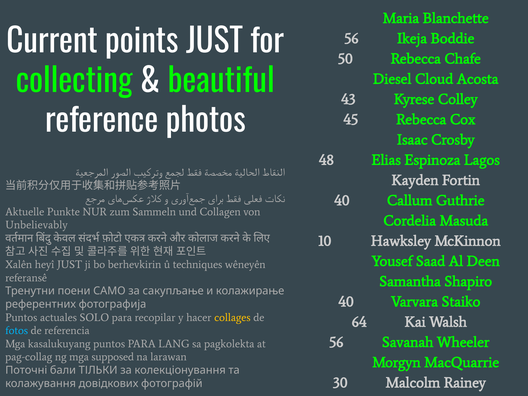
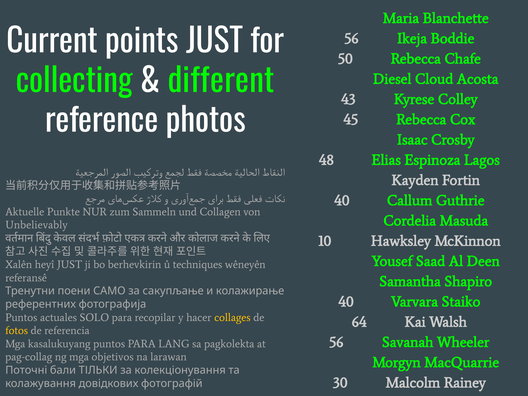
beautiful: beautiful -> different
fotos colour: light blue -> yellow
supposed: supposed -> objetivos
